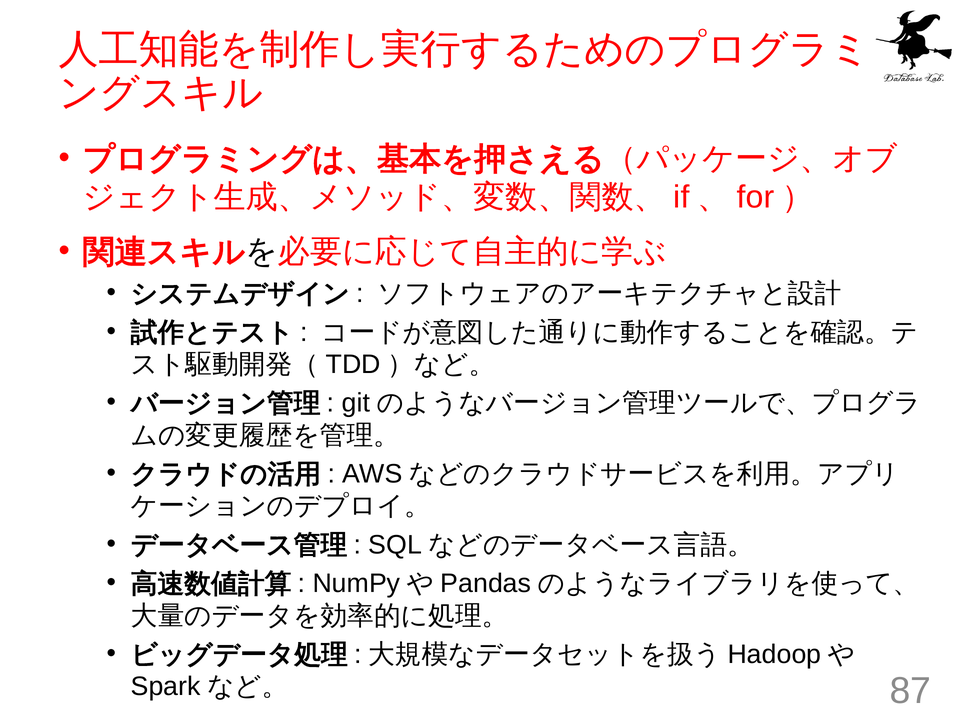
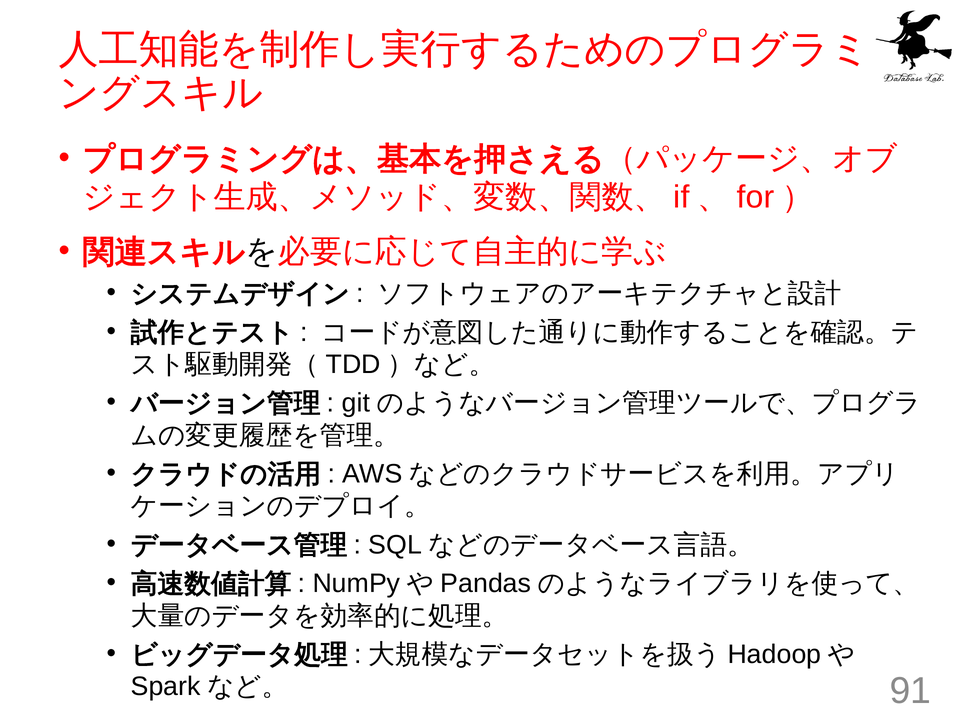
87: 87 -> 91
